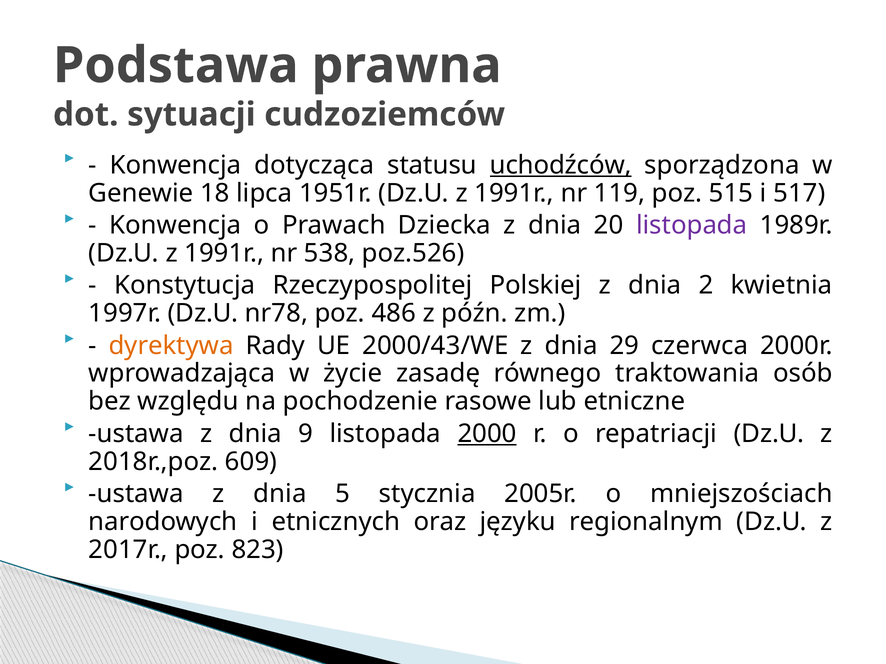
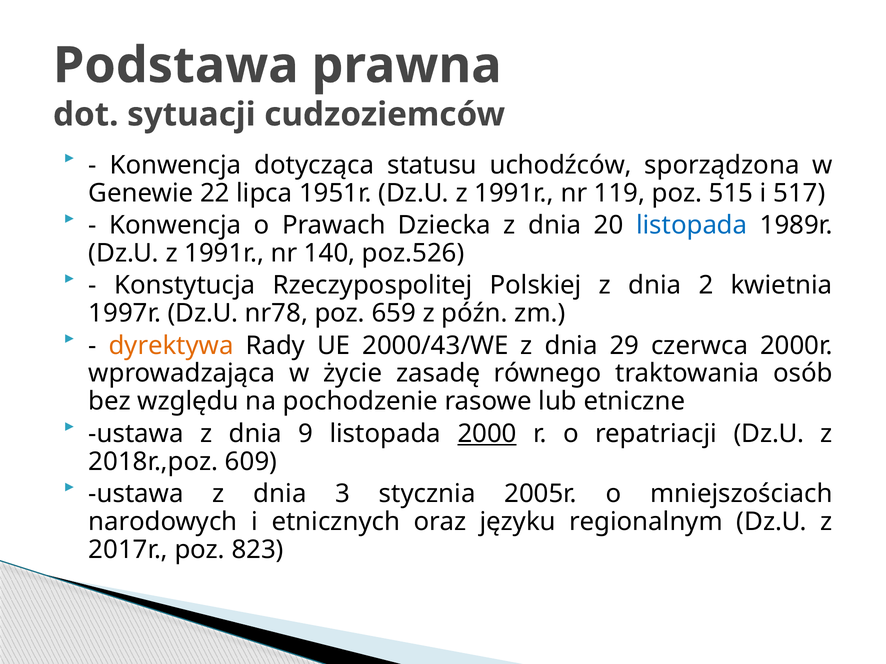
uchodźców underline: present -> none
18: 18 -> 22
listopada at (692, 225) colour: purple -> blue
538: 538 -> 140
486: 486 -> 659
5: 5 -> 3
